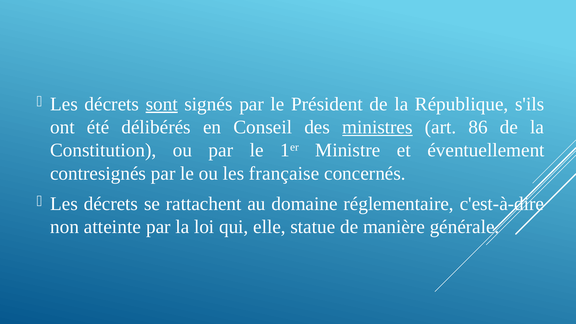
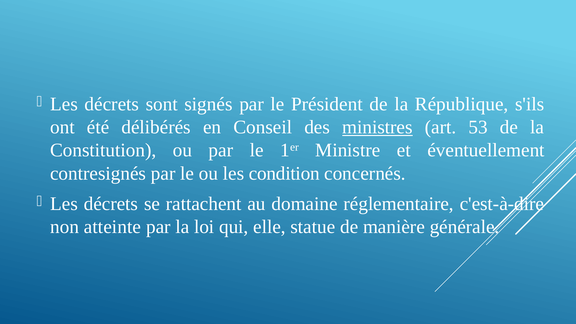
sont underline: present -> none
86: 86 -> 53
française: française -> condition
